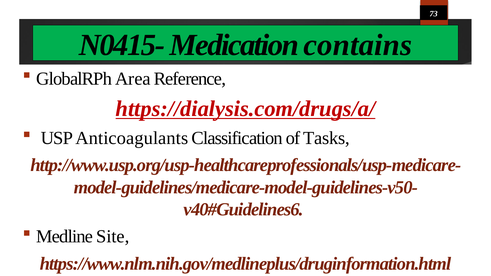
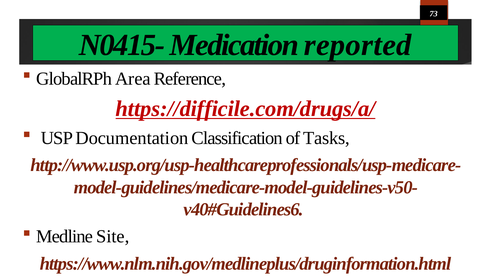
contains: contains -> reported
https://dialysis.com/drugs/a/: https://dialysis.com/drugs/a/ -> https://difficile.com/drugs/a/
Anticoagulants: Anticoagulants -> Documentation
